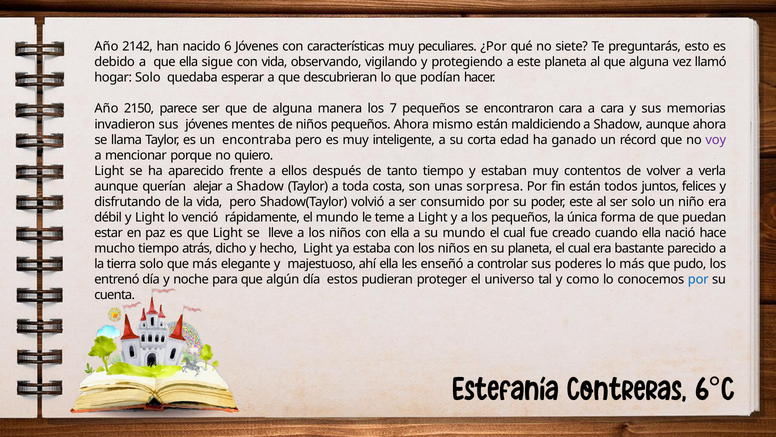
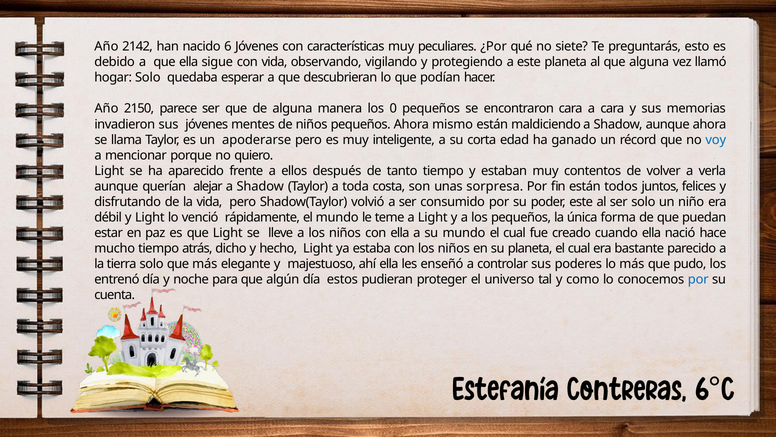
7: 7 -> 0
encontraba: encontraba -> apoderarse
voy colour: purple -> blue
